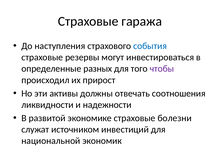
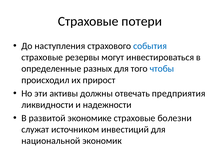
гаража: гаража -> потери
чтобы colour: purple -> blue
соотношения: соотношения -> предприятия
